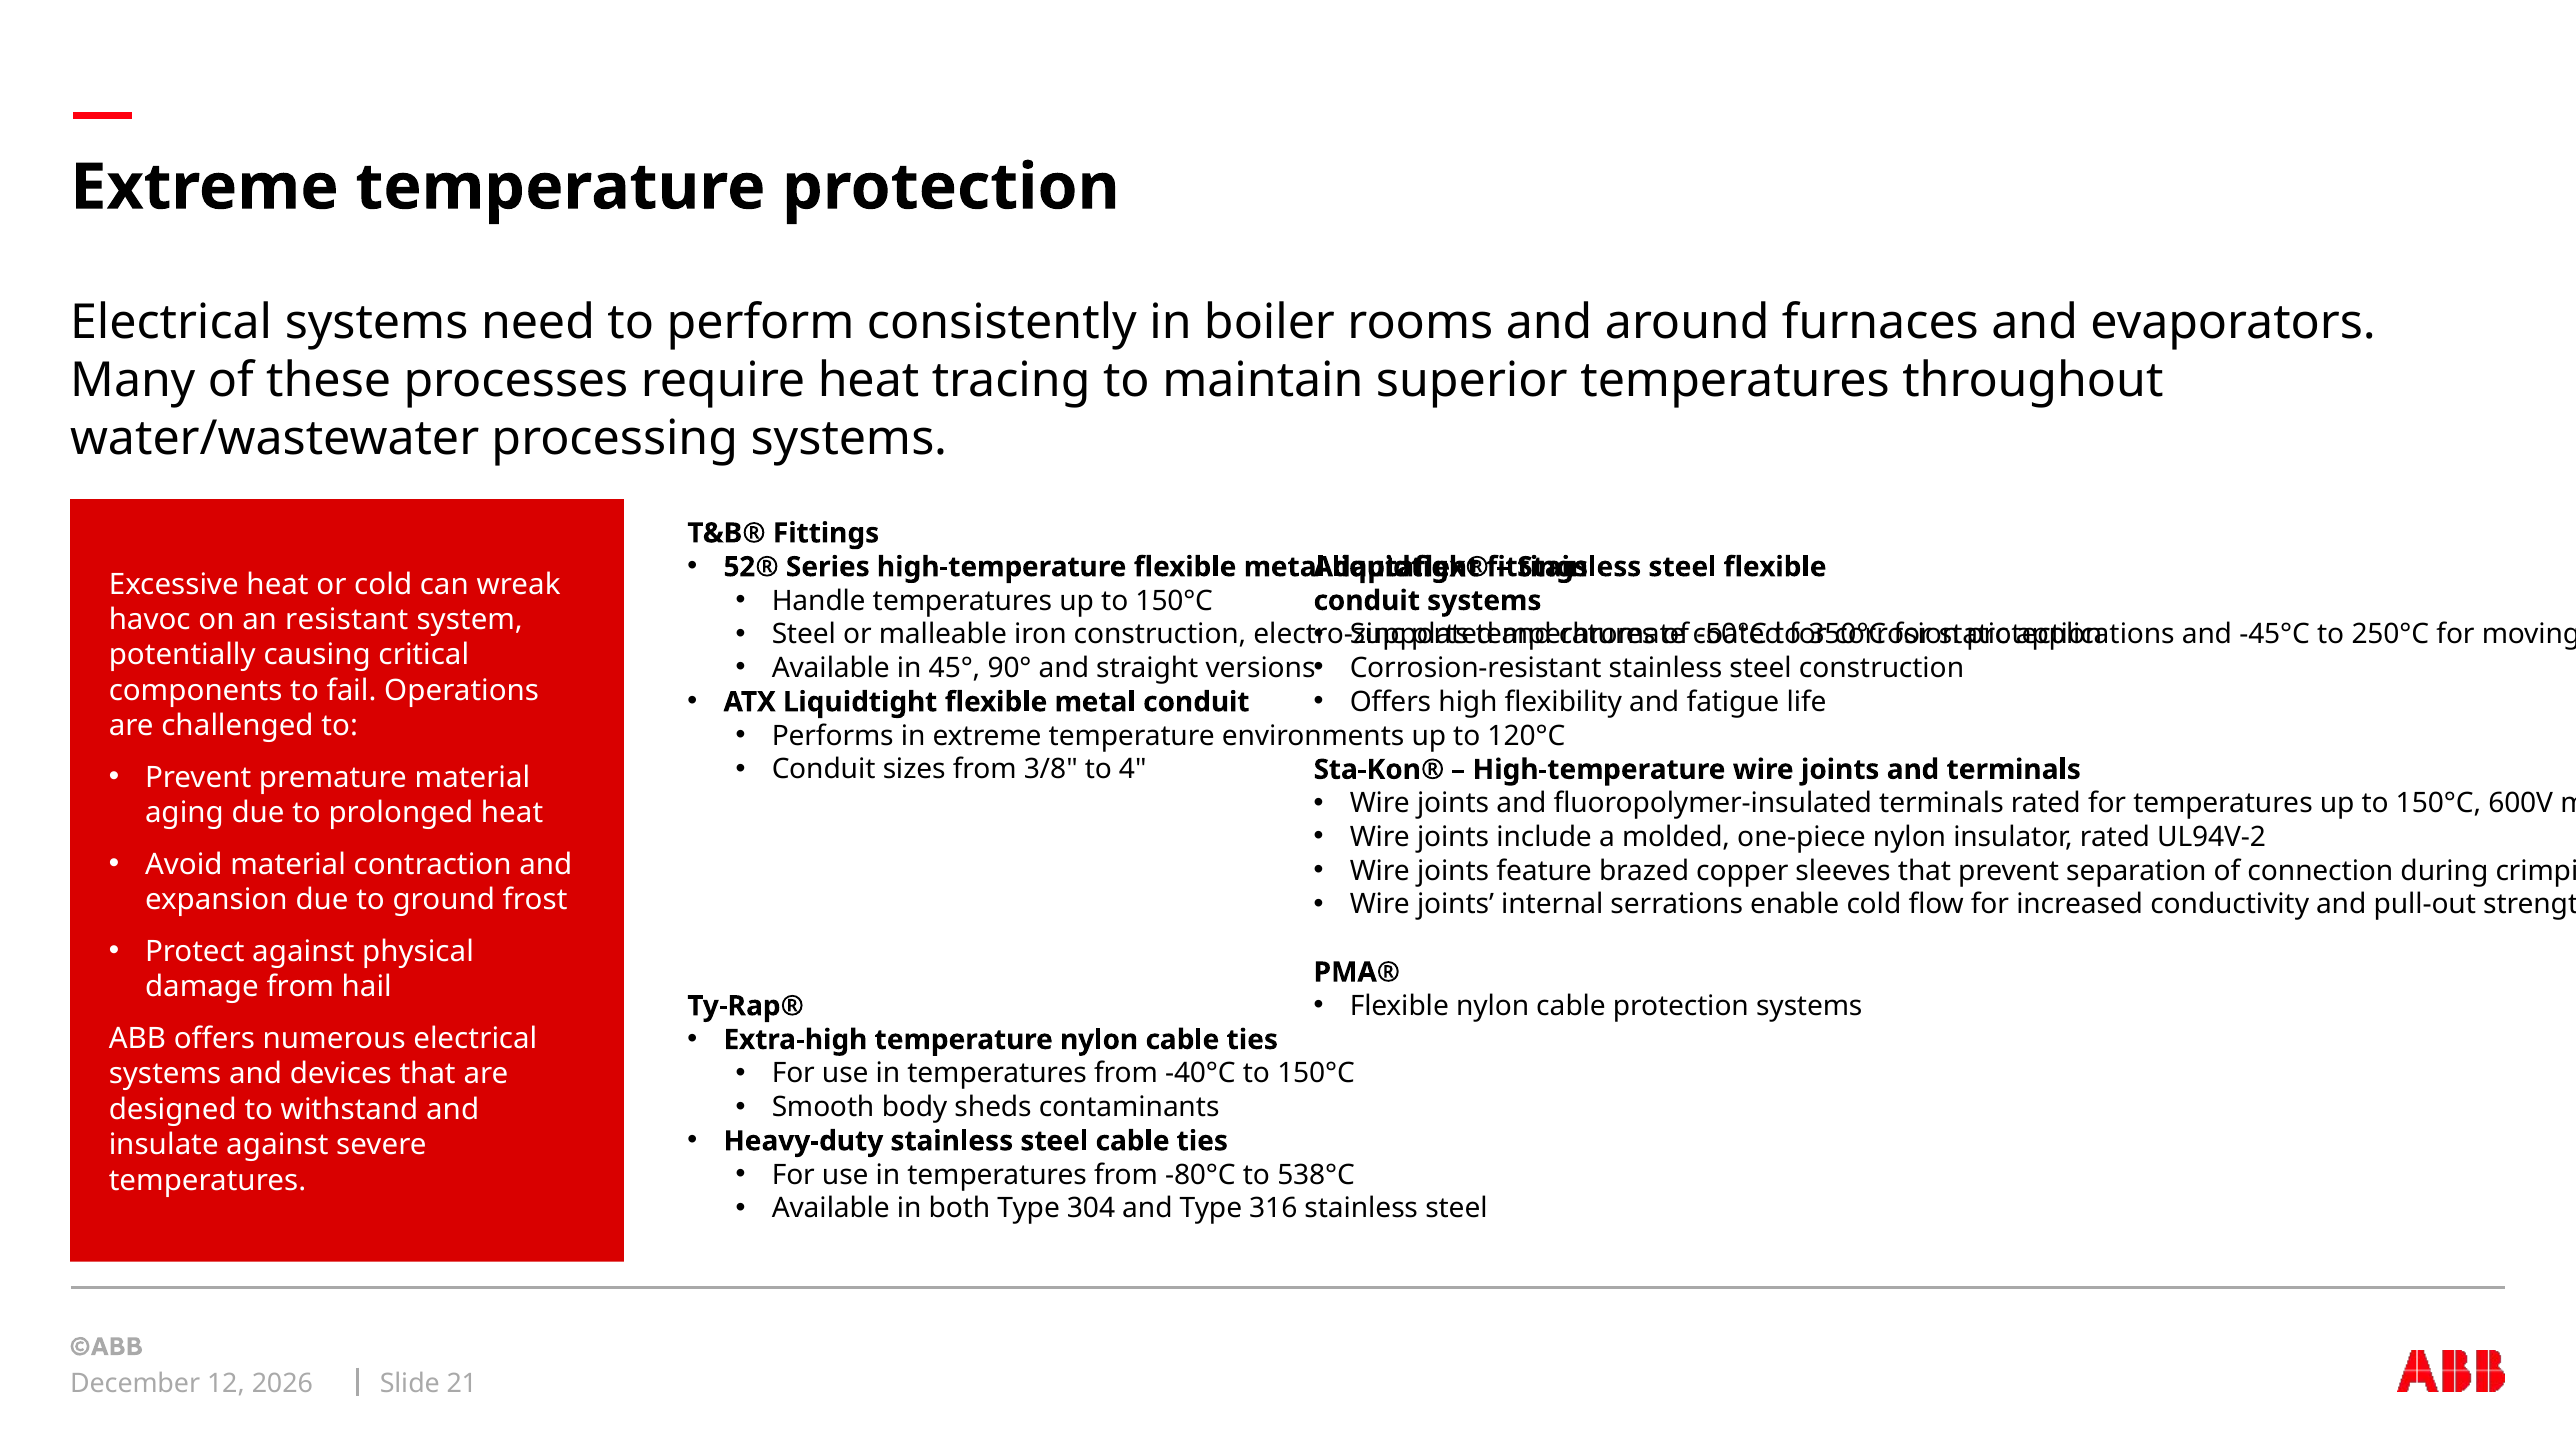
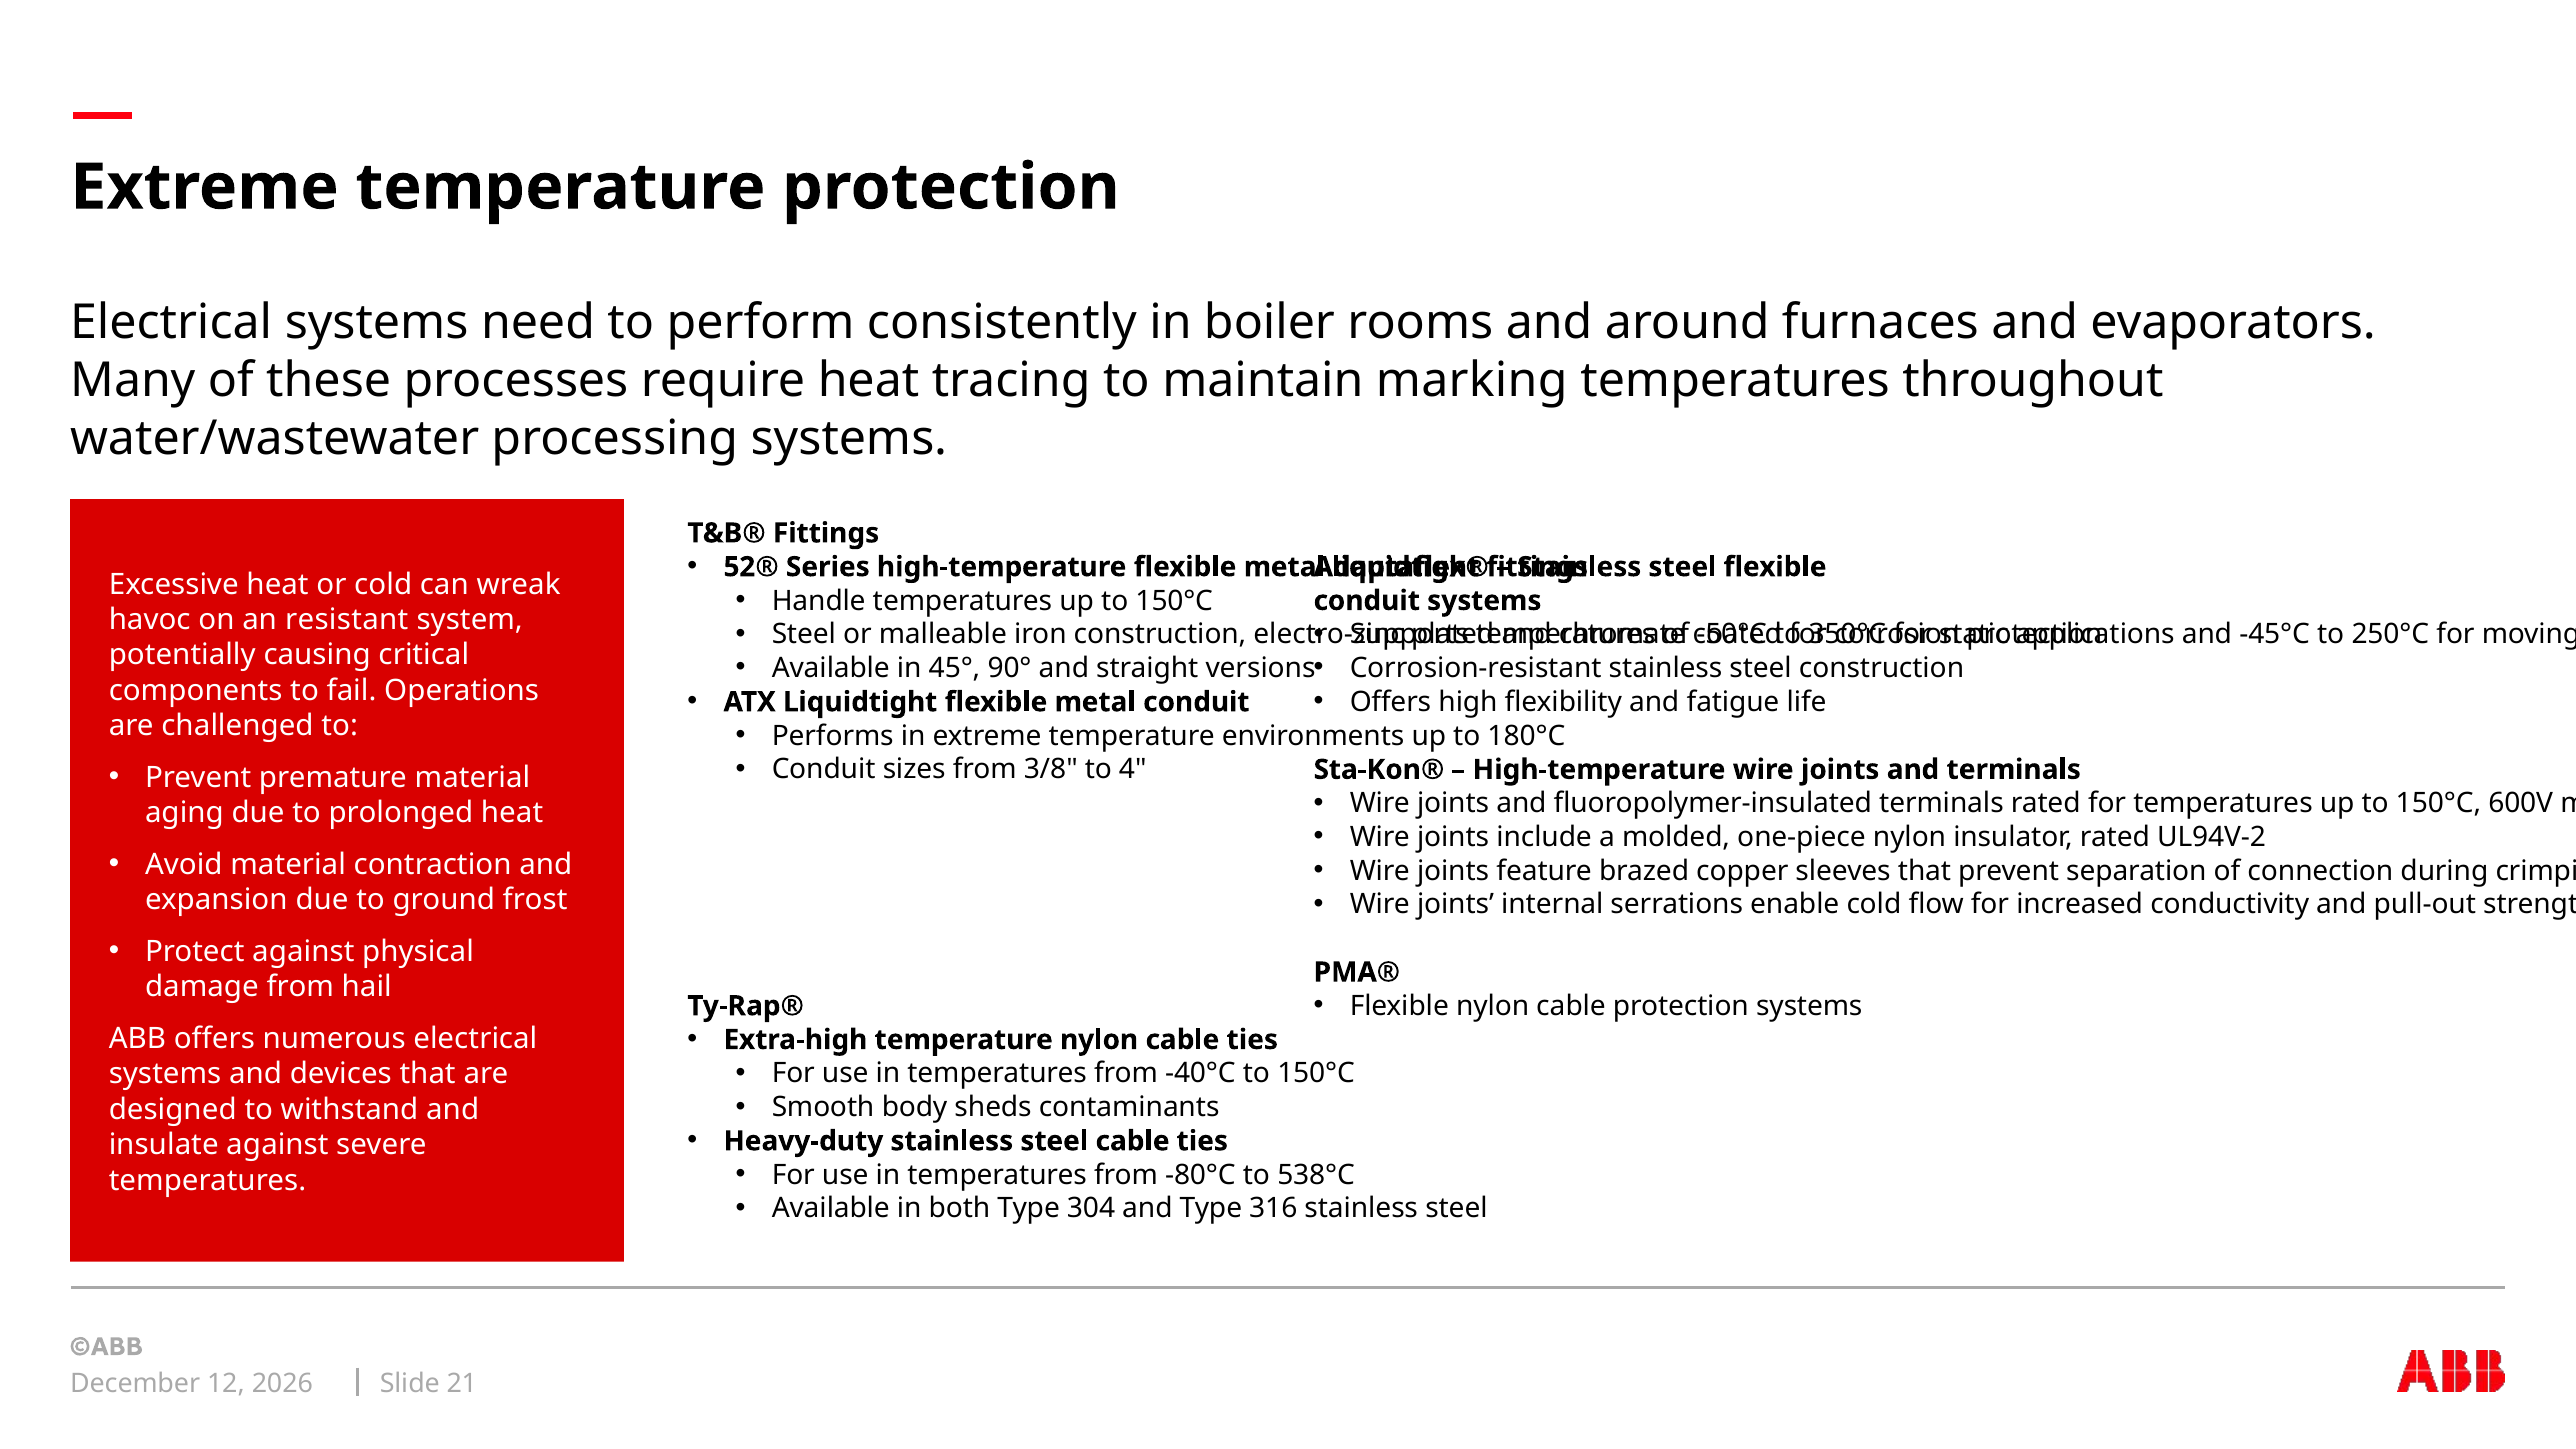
superior: superior -> marking
120°C: 120°C -> 180°C
